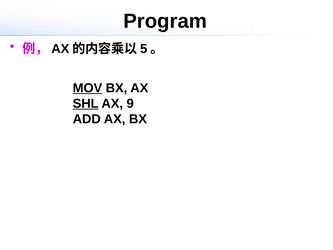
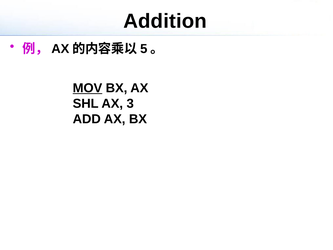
Program: Program -> Addition
SHL underline: present -> none
9: 9 -> 3
